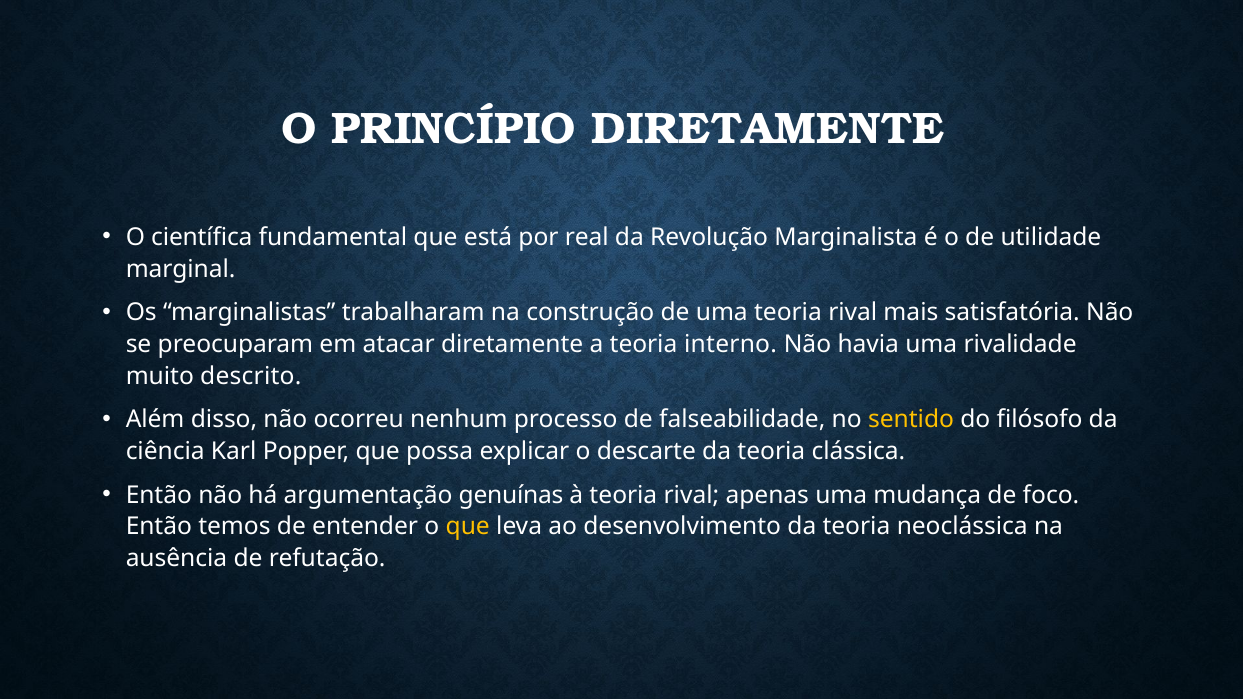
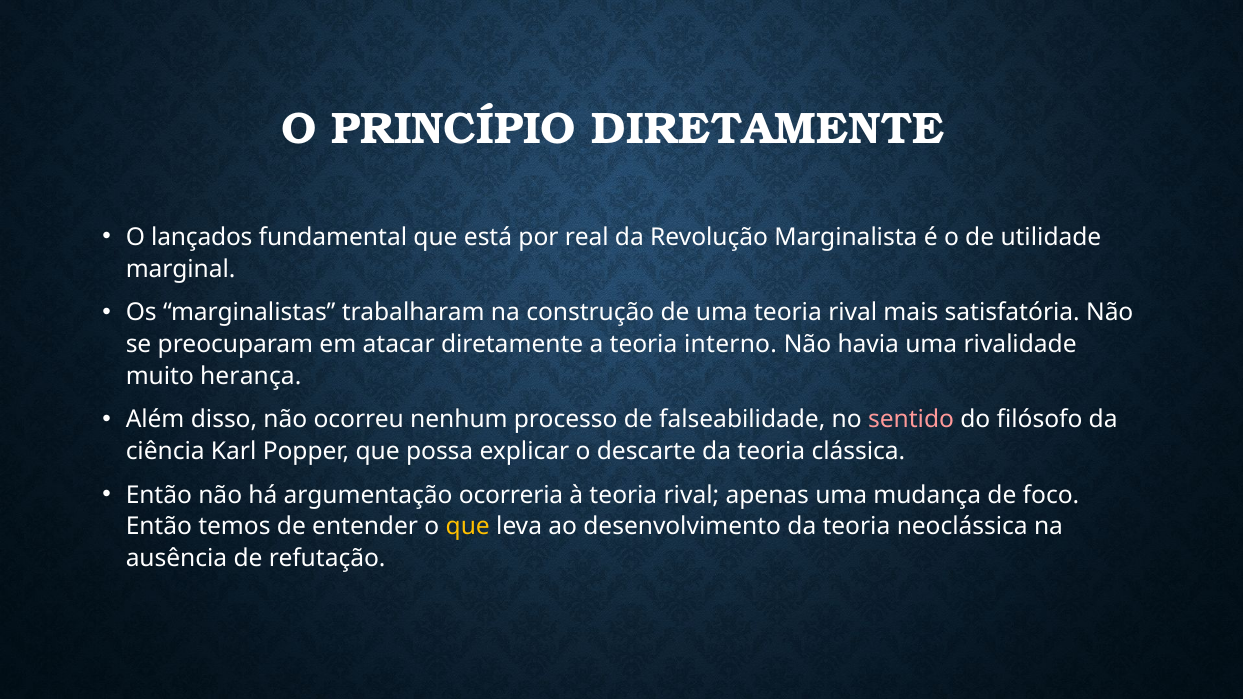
científica: científica -> lançados
descrito: descrito -> herança
sentido colour: yellow -> pink
genuínas: genuínas -> ocorreria
